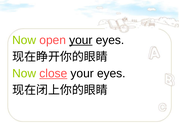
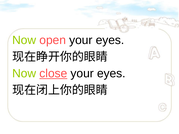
your at (81, 40) underline: present -> none
